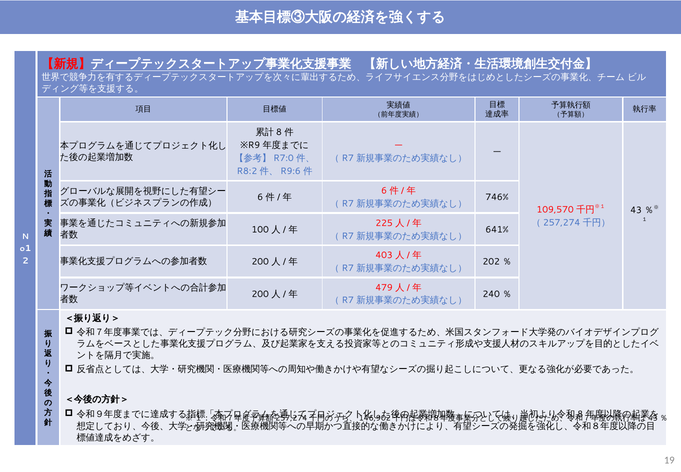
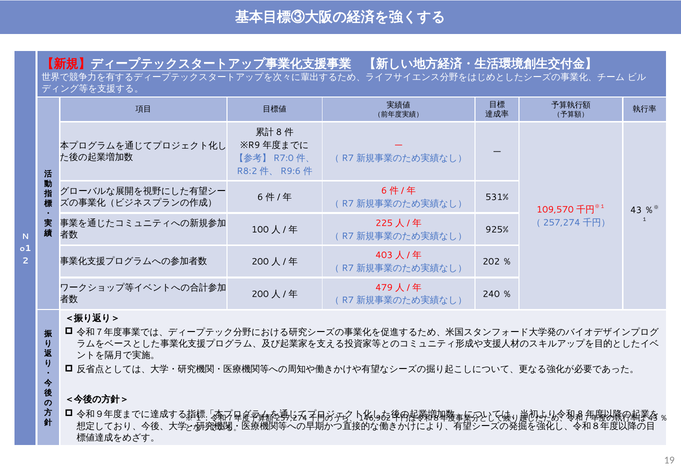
746%: 746% -> 531%
641%: 641% -> 925%
